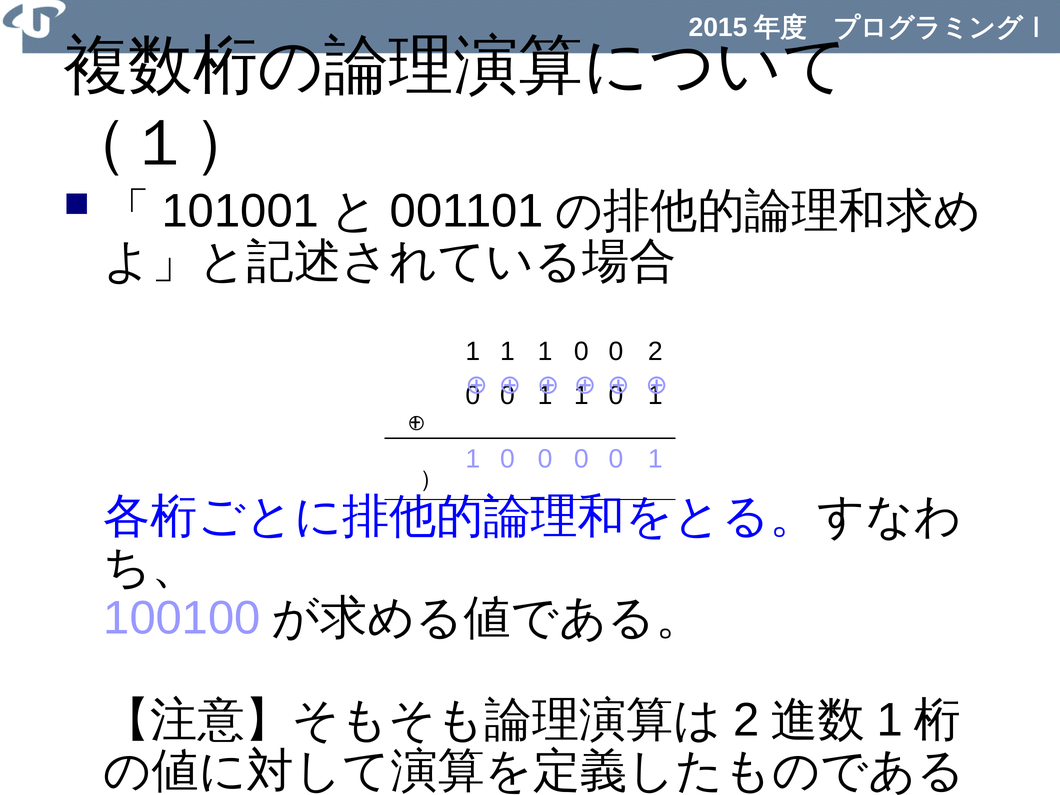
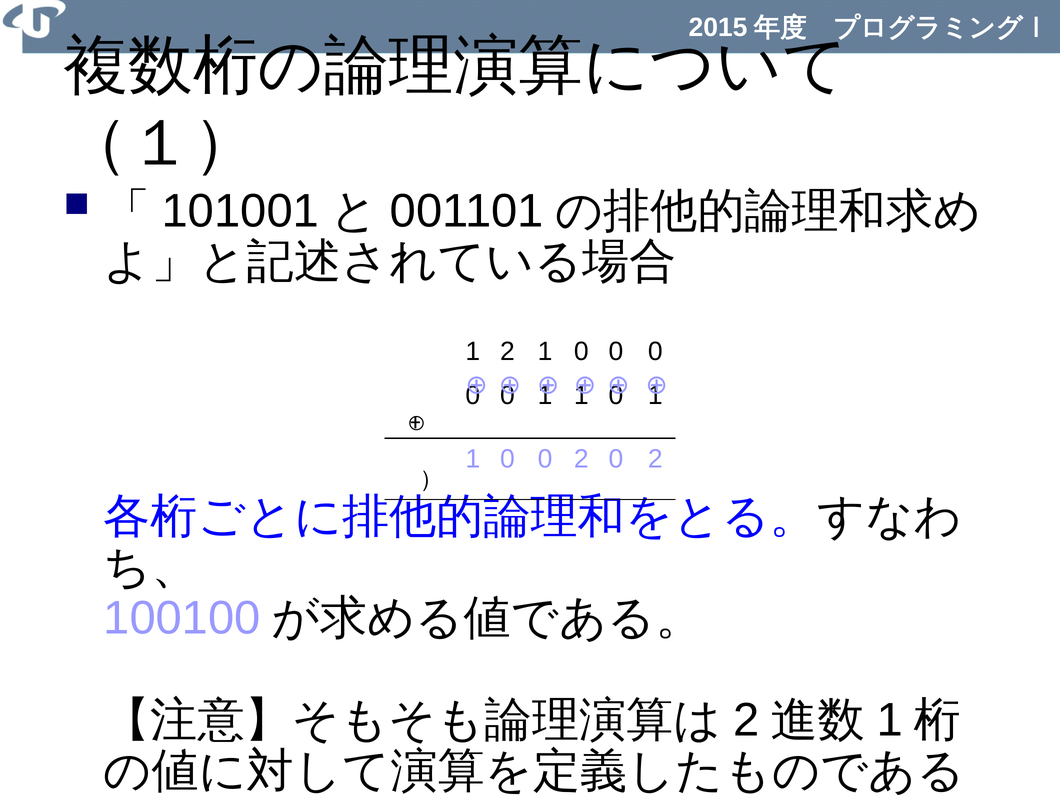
1 at (507, 351): 1 -> 2
0 0 2: 2 -> 0
1 0 0 0: 0 -> 2
1 at (655, 459): 1 -> 2
